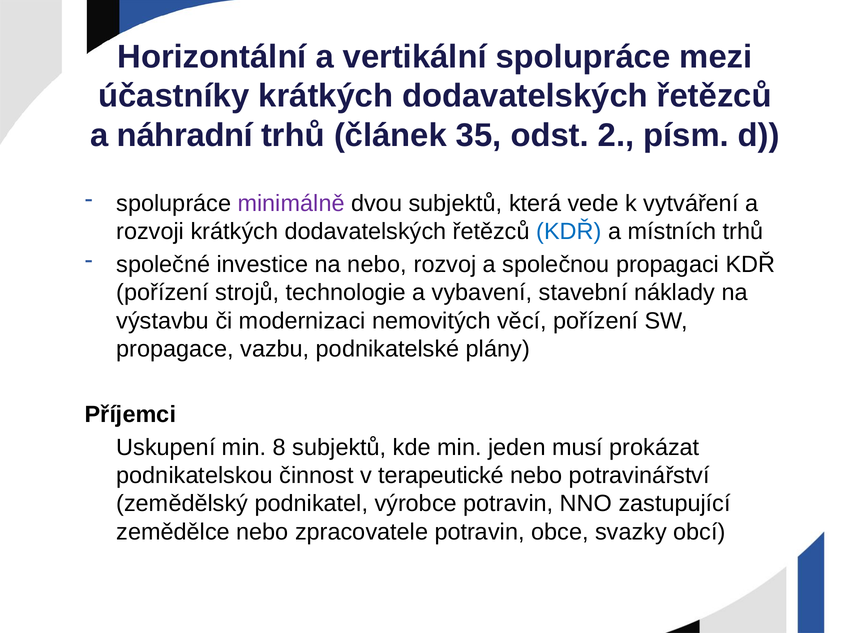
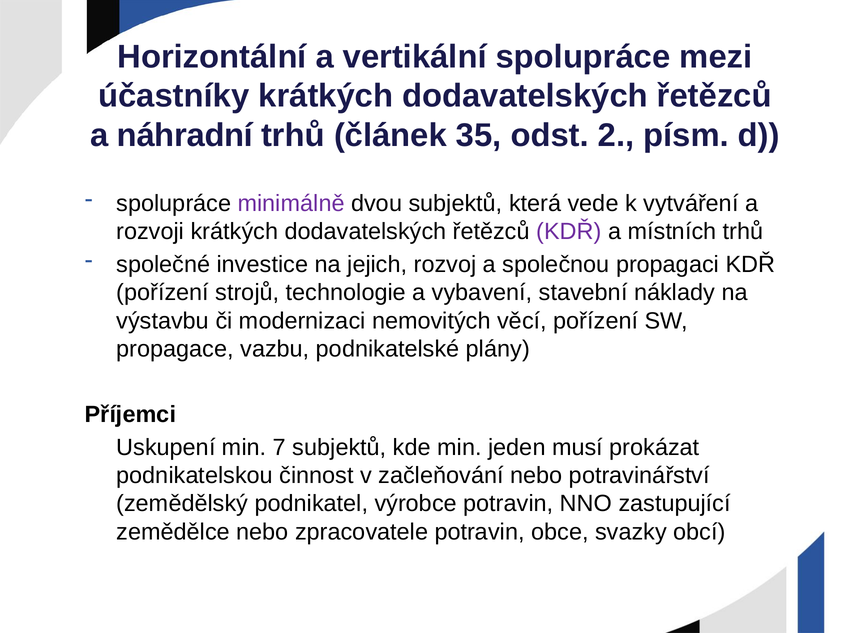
KDŘ at (569, 232) colour: blue -> purple
na nebo: nebo -> jejich
8: 8 -> 7
terapeutické: terapeutické -> začleňování
